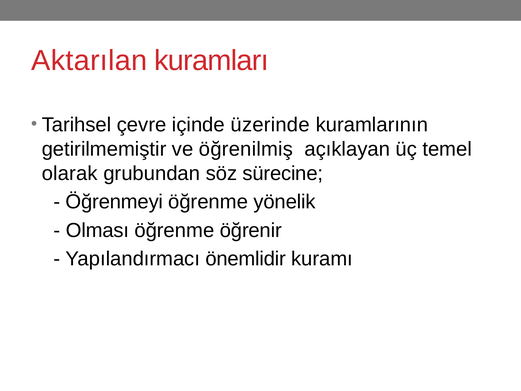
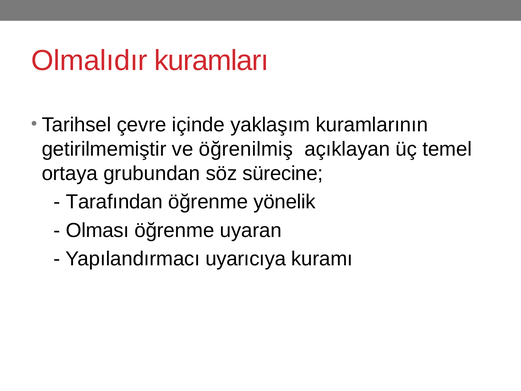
Aktarılan: Aktarılan -> Olmalıdır
üzerinde: üzerinde -> yaklaşım
olarak: olarak -> ortaya
Öğrenmeyi: Öğrenmeyi -> Tarafından
öğrenir: öğrenir -> uyaran
önemlidir: önemlidir -> uyarıcıya
